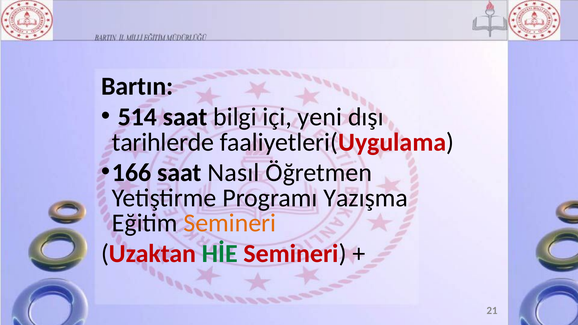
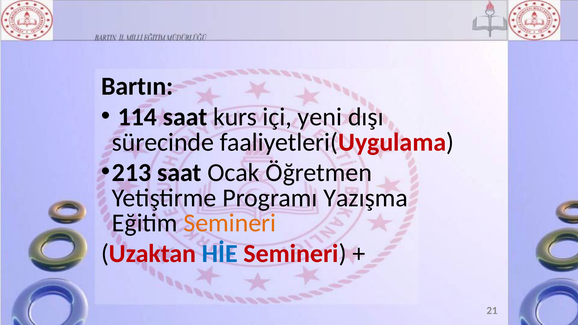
514: 514 -> 114
bilgi: bilgi -> kurs
tarihlerde: tarihlerde -> sürecinde
166: 166 -> 213
Nasıl: Nasıl -> Ocak
HİE colour: green -> blue
